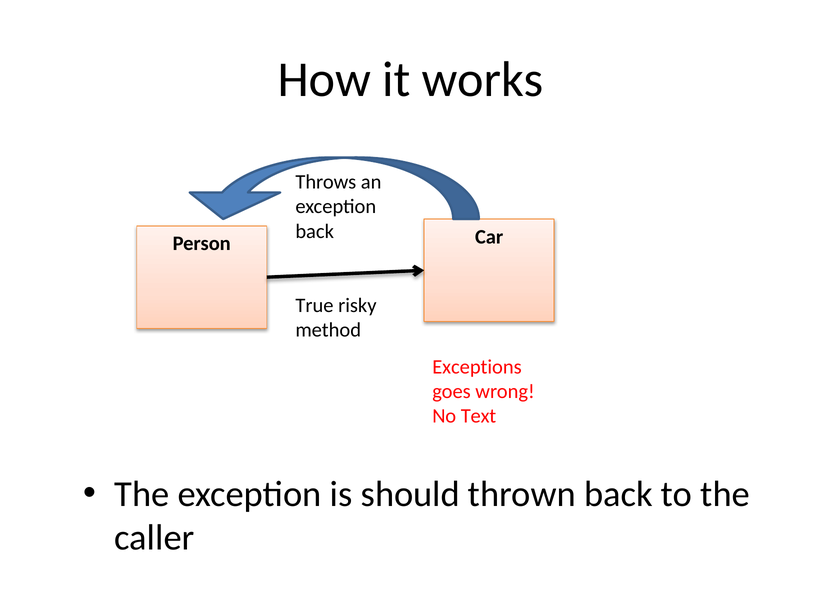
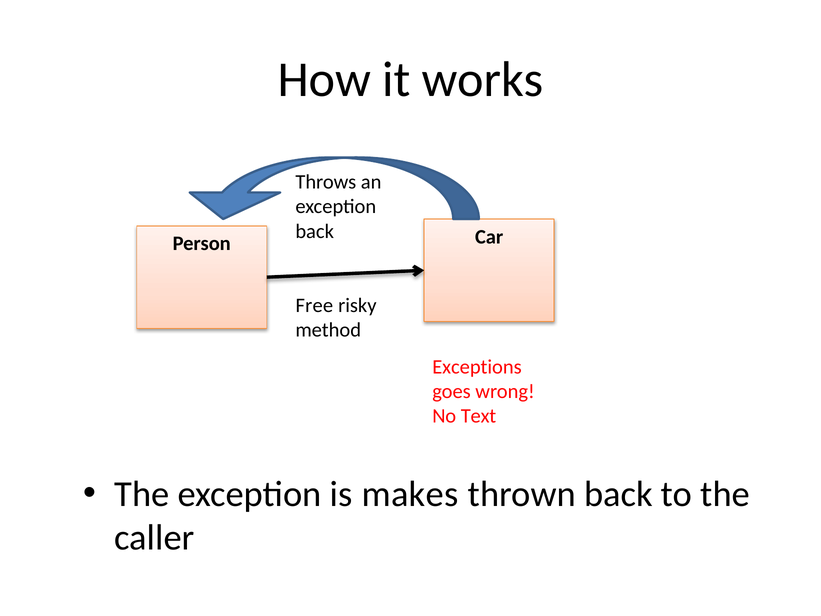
True: True -> Free
should: should -> makes
